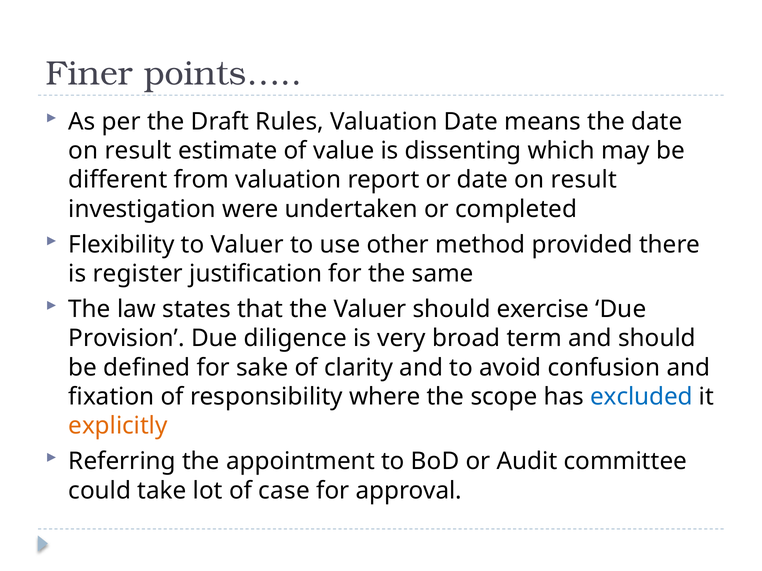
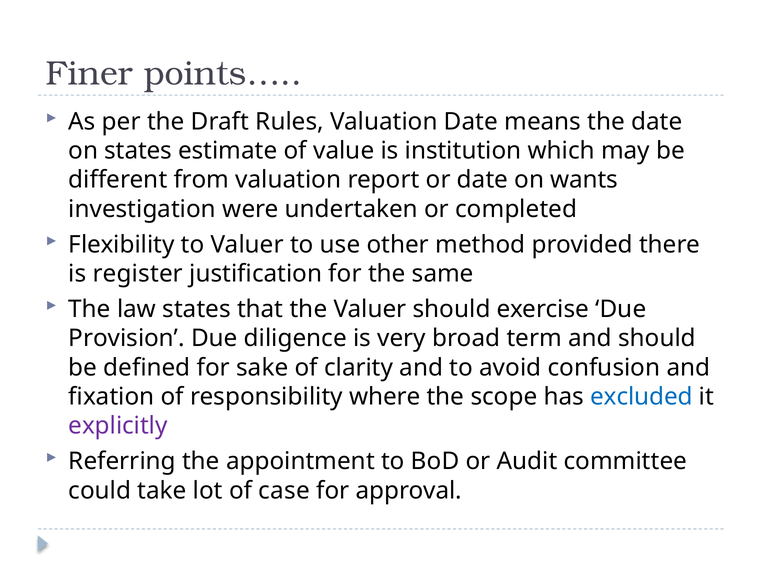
result at (138, 151): result -> states
dissenting: dissenting -> institution
or date on result: result -> wants
explicitly colour: orange -> purple
